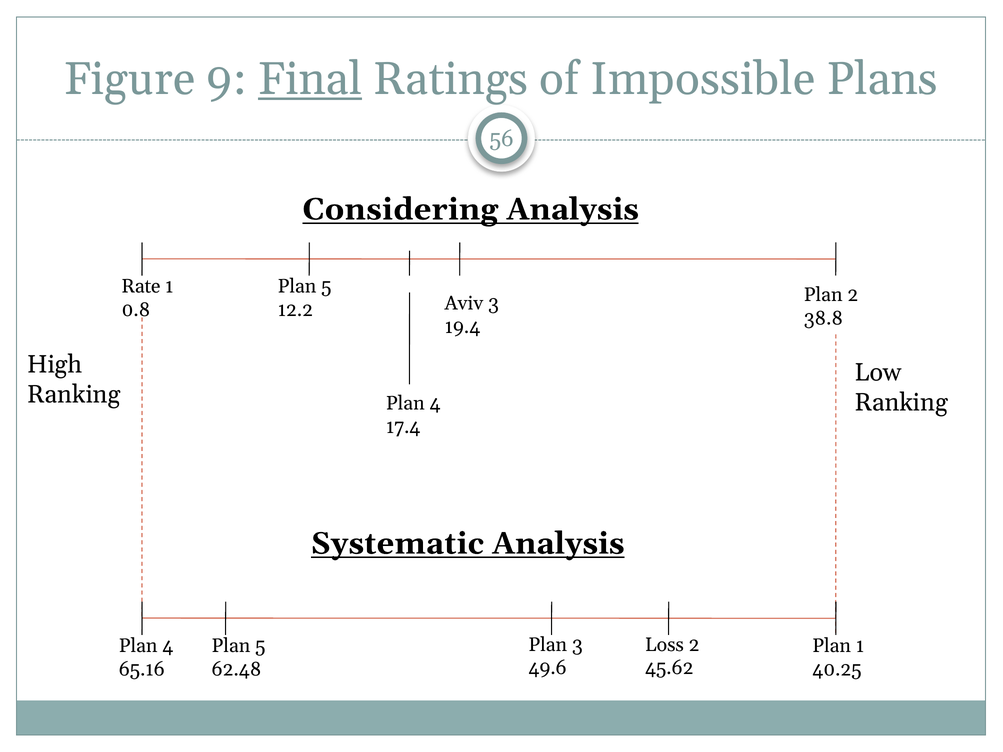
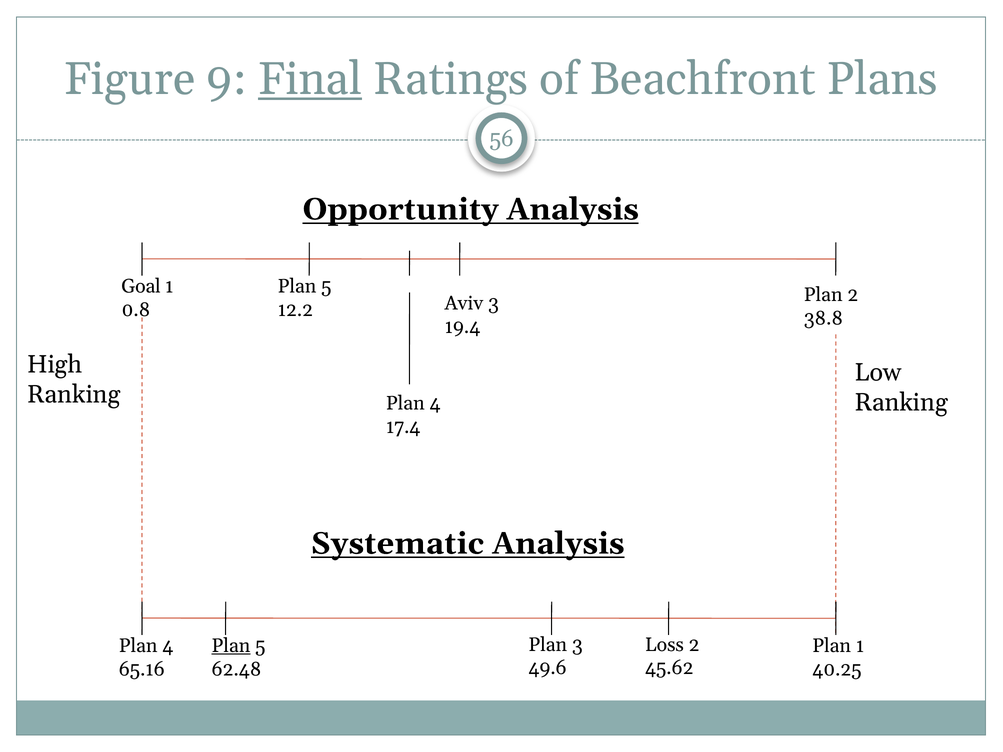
Impossible: Impossible -> Beachfront
Considering: Considering -> Opportunity
Rate: Rate -> Goal
Plan at (231, 646) underline: none -> present
